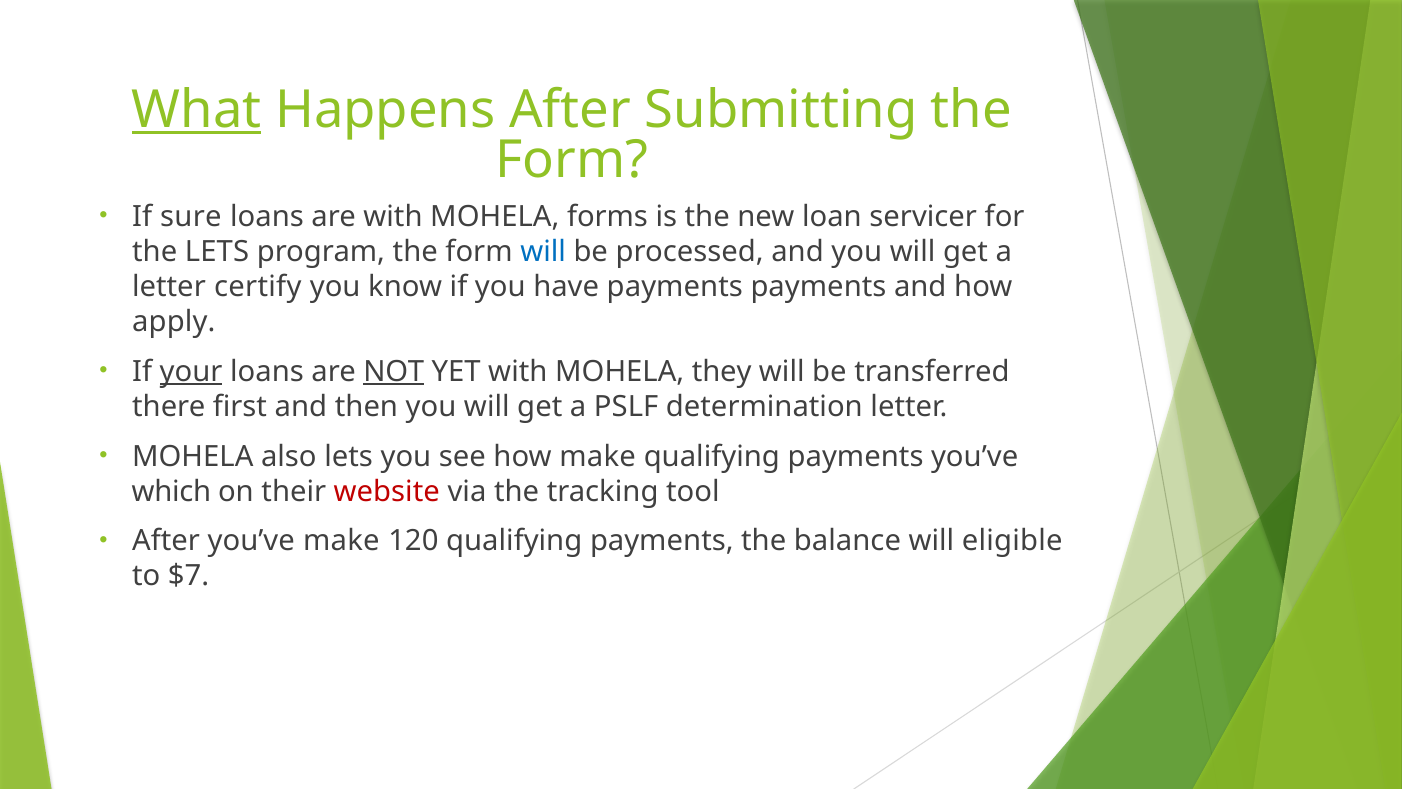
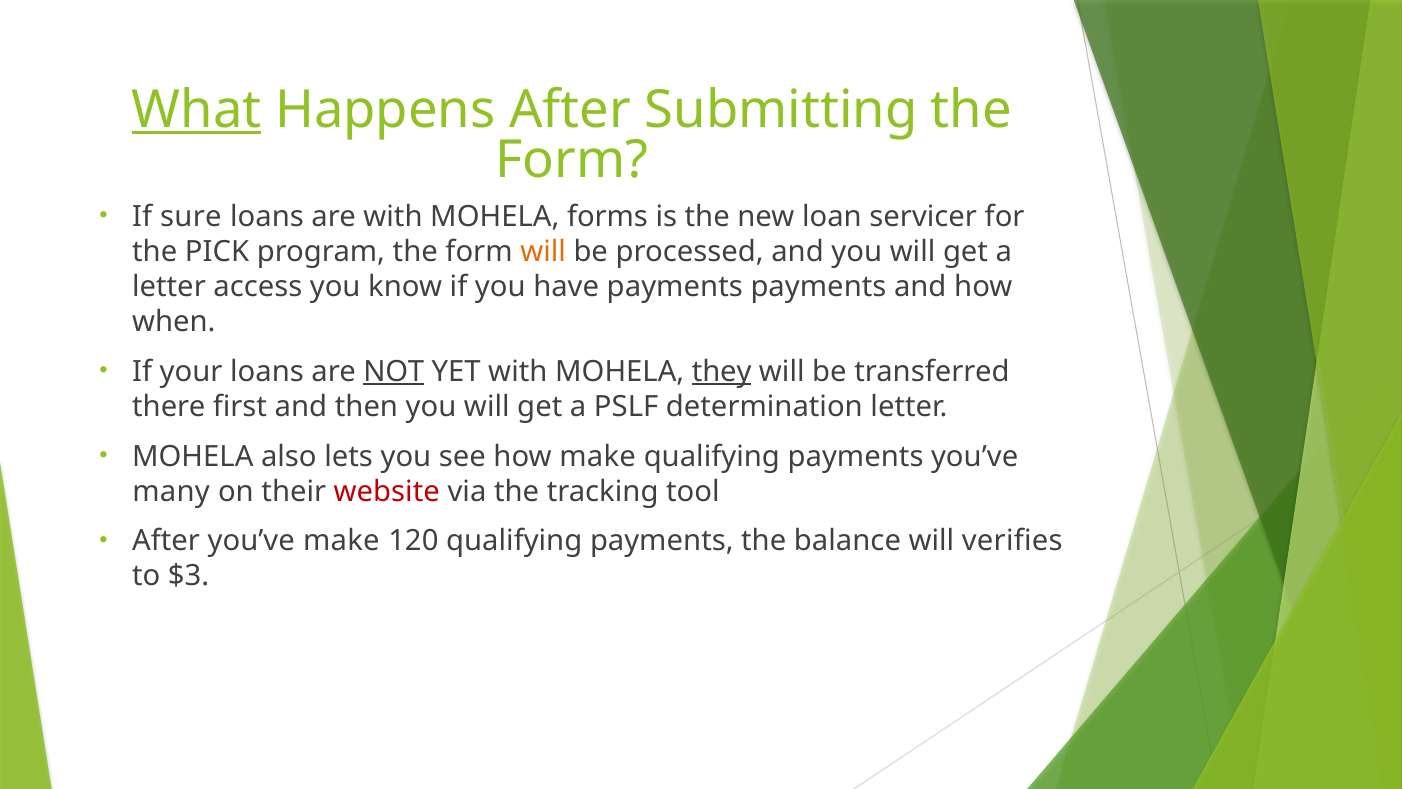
the LETS: LETS -> PICK
will at (543, 252) colour: blue -> orange
certify: certify -> access
apply: apply -> when
your underline: present -> none
they underline: none -> present
which: which -> many
eligible: eligible -> verifies
$7: $7 -> $3
